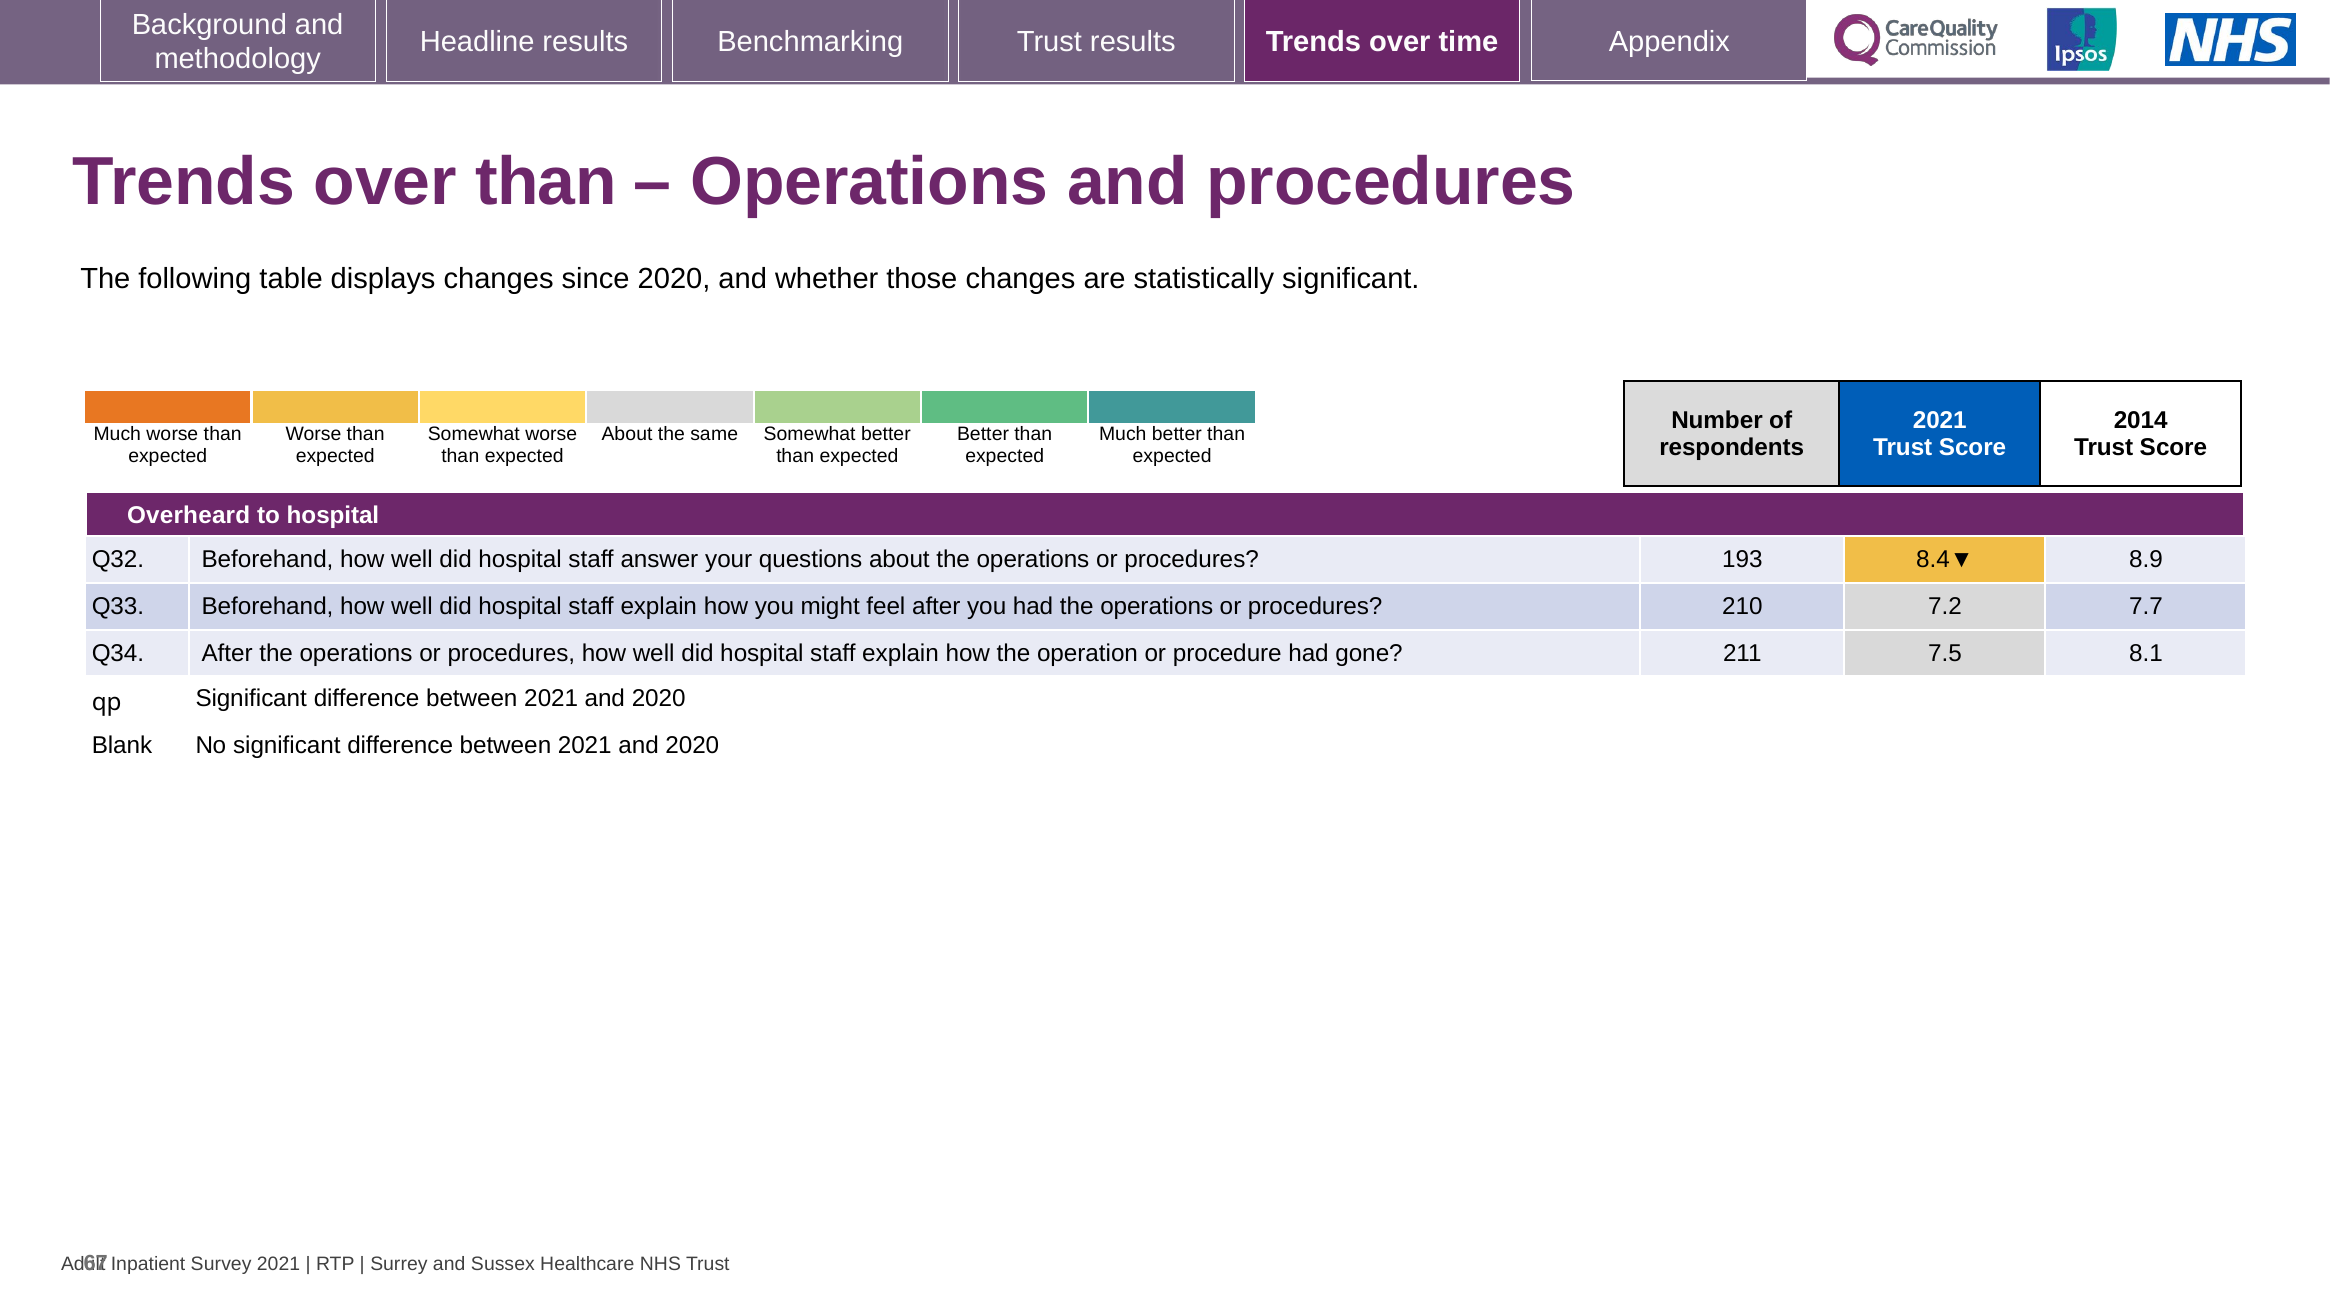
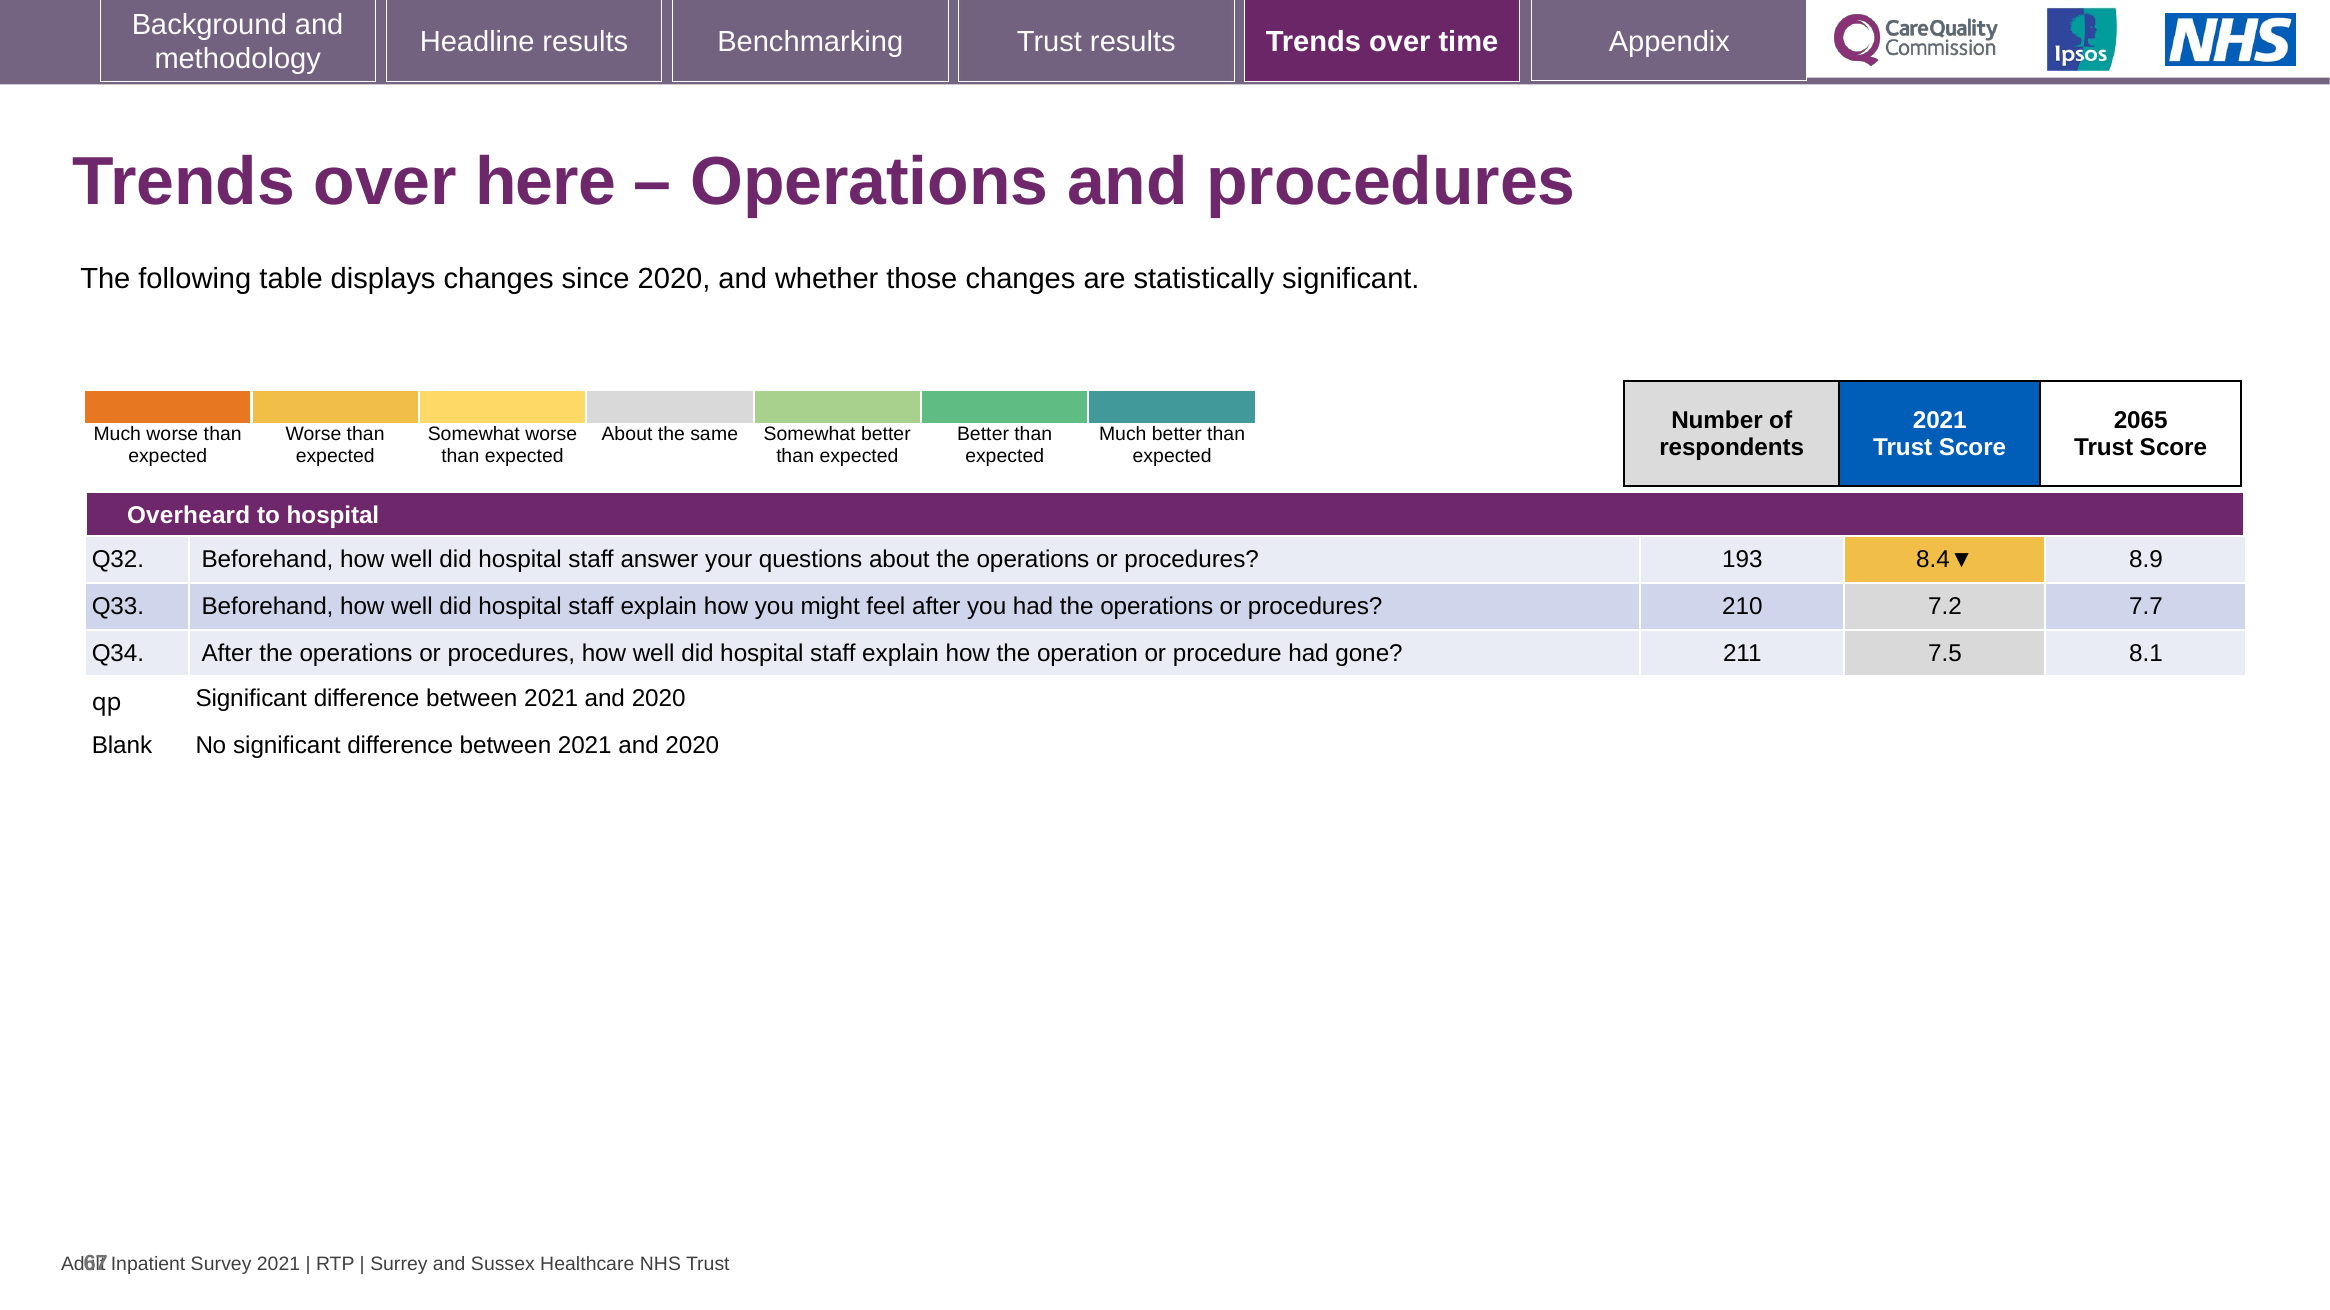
over than: than -> here
2014: 2014 -> 2065
